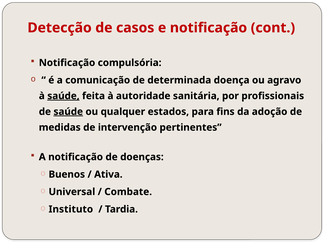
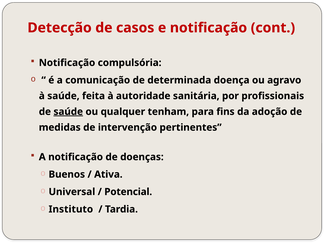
saúde at (63, 96) underline: present -> none
estados: estados -> tenham
Combate: Combate -> Potencial
